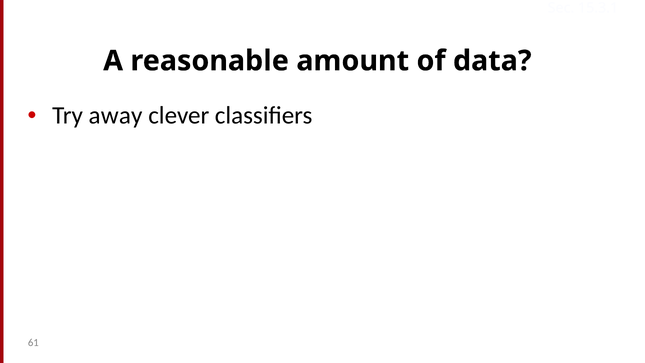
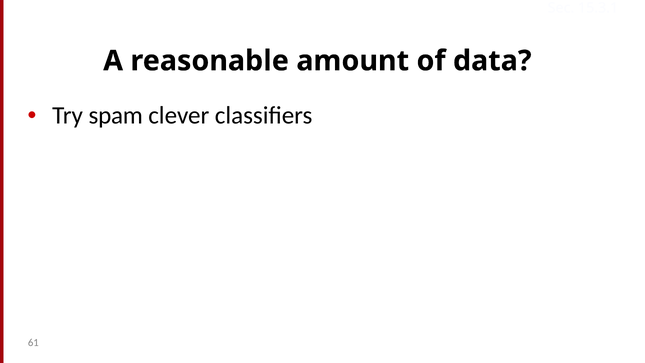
away: away -> spam
